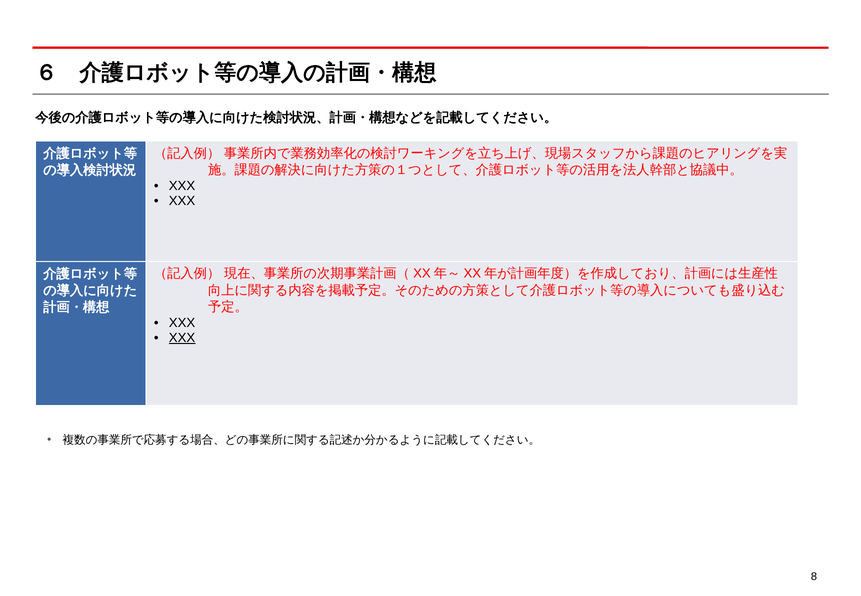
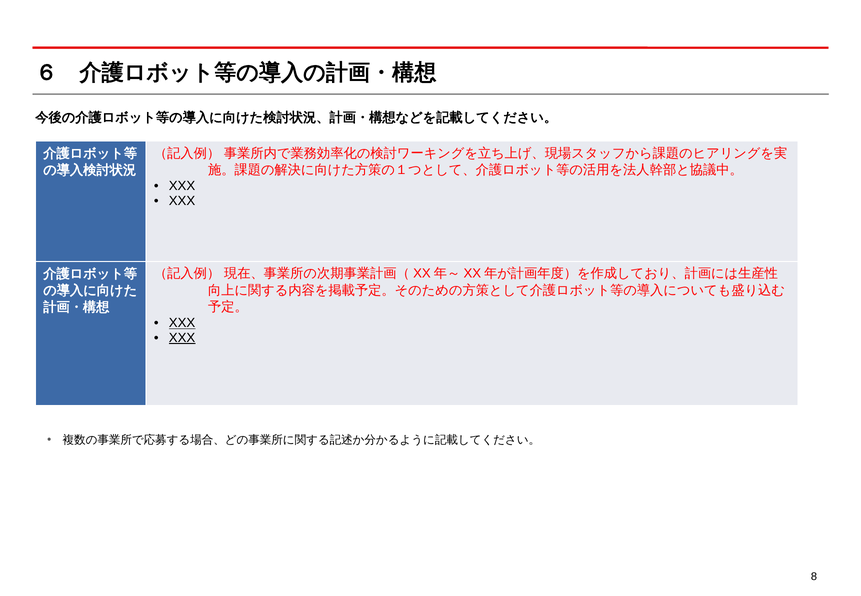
XXX at (182, 323) underline: none -> present
